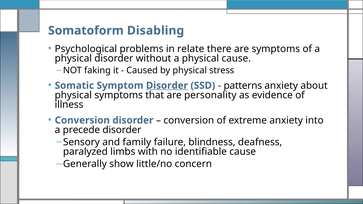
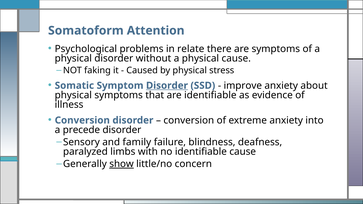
Disabling: Disabling -> Attention
patterns: patterns -> improve
are personality: personality -> identifiable
show underline: none -> present
